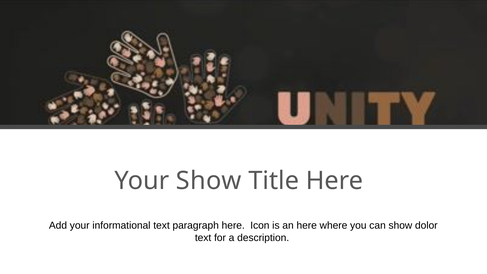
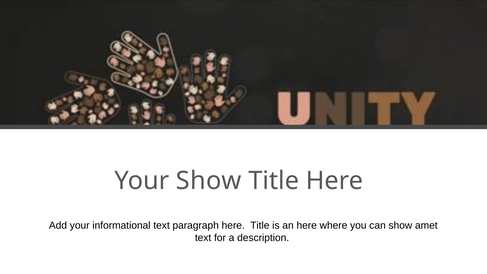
here Icon: Icon -> Title
dolor: dolor -> amet
